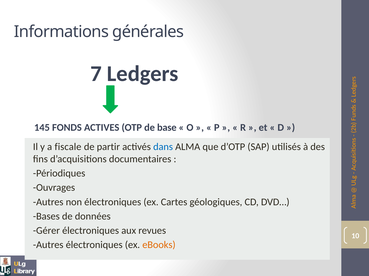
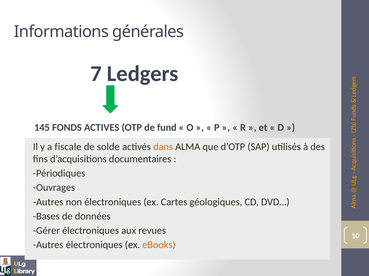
base: base -> fund
partir: partir -> solde
dans colour: blue -> orange
